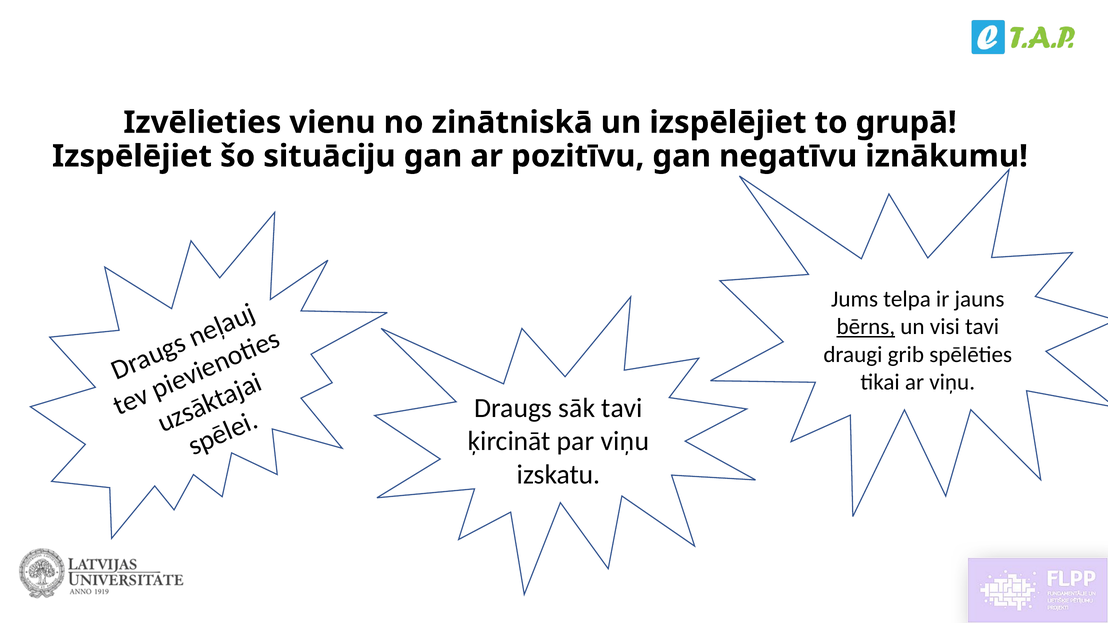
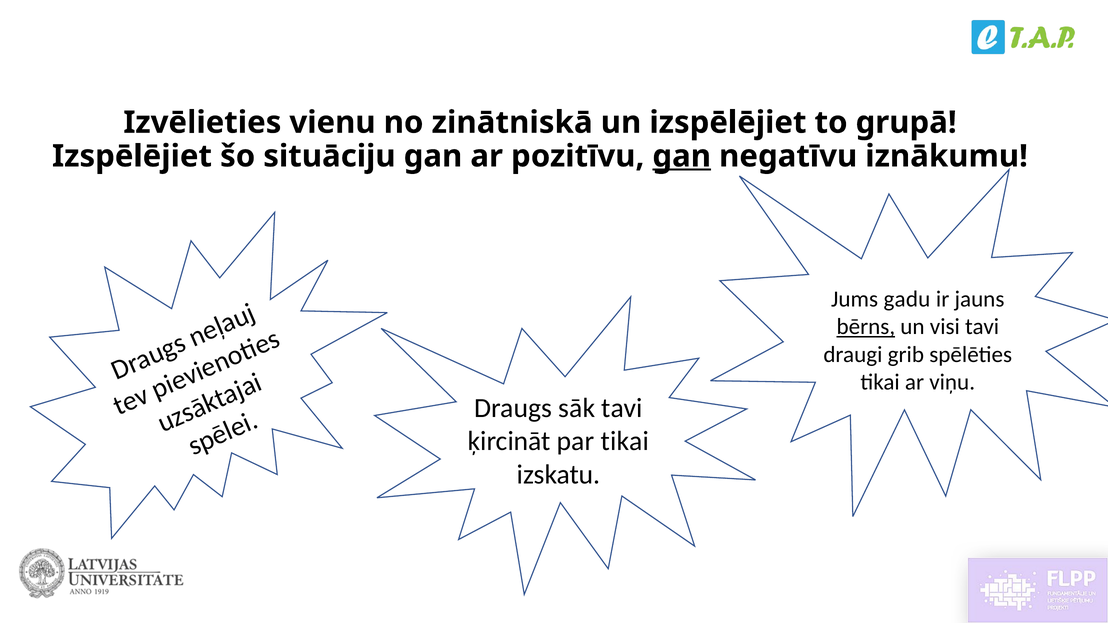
gan at (682, 156) underline: none -> present
telpa: telpa -> gadu
par viņu: viņu -> tikai
